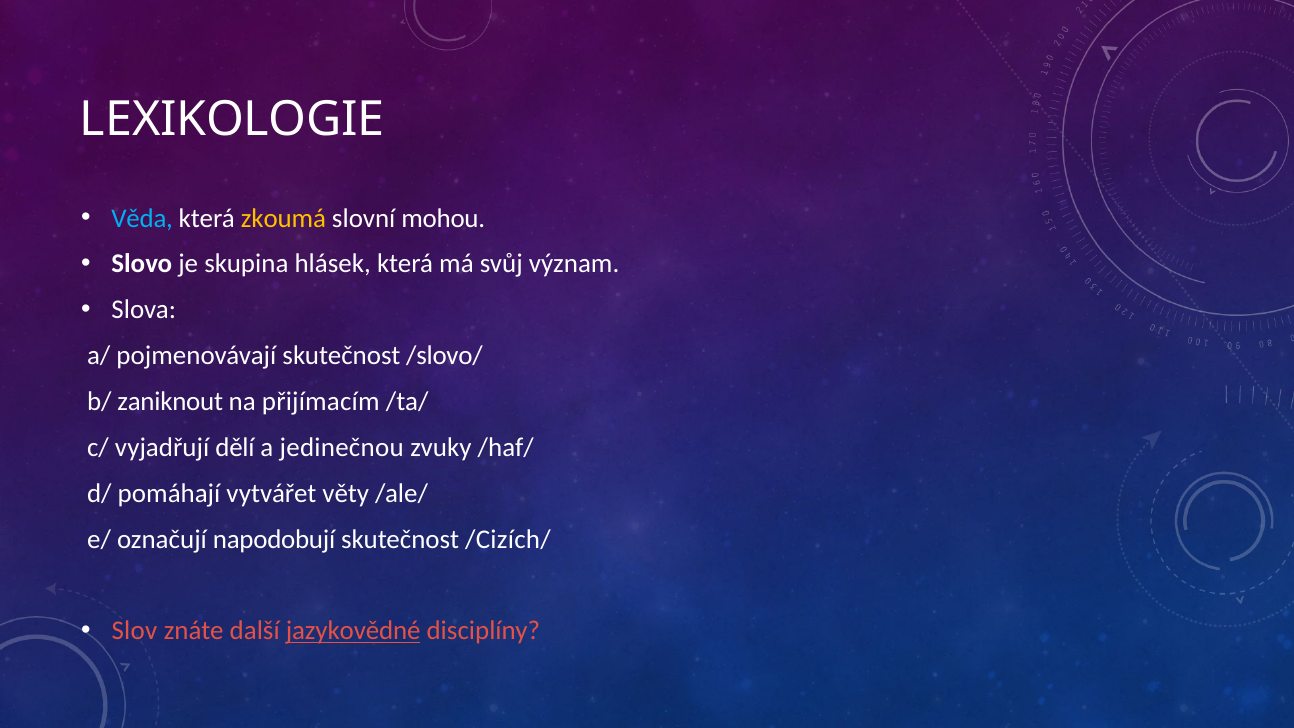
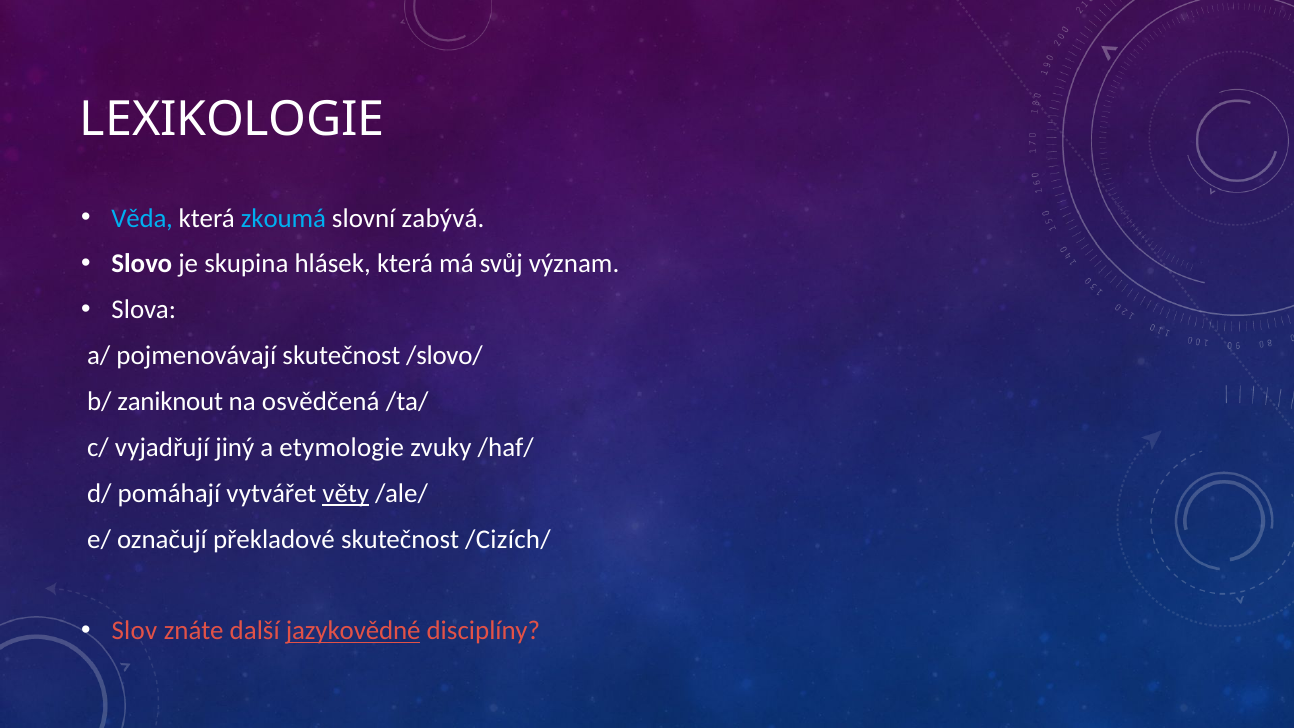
zkoumá colour: yellow -> light blue
mohou: mohou -> zabývá
přijímacím: přijímacím -> osvědčená
dělí: dělí -> jiný
jedinečnou: jedinečnou -> etymologie
věty underline: none -> present
napodobují: napodobují -> překladové
